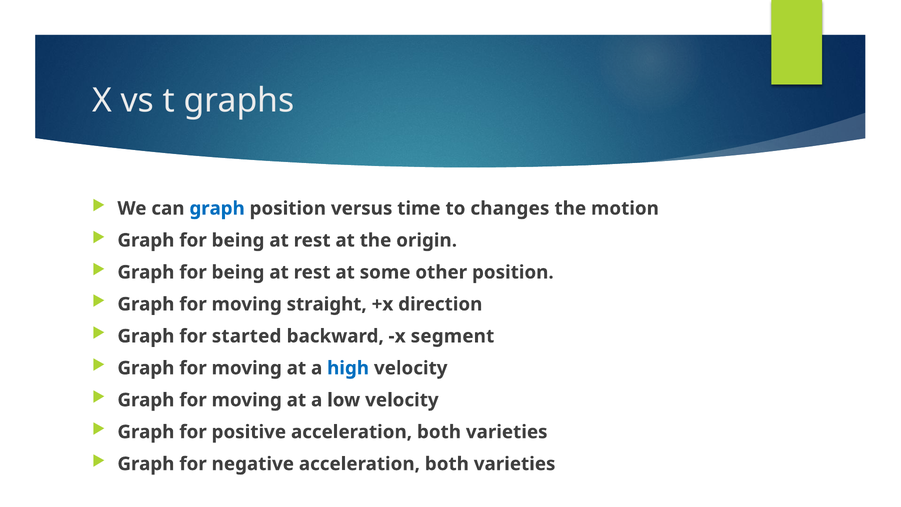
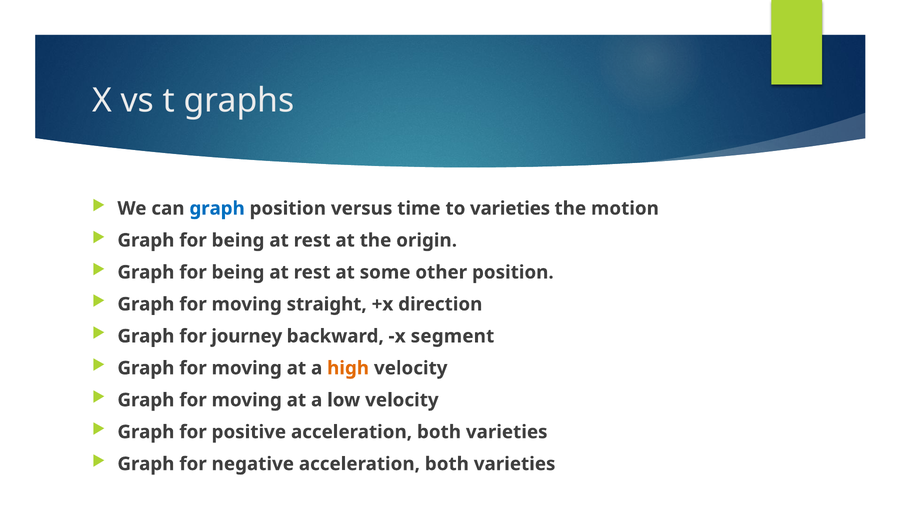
to changes: changes -> varieties
started: started -> journey
high colour: blue -> orange
